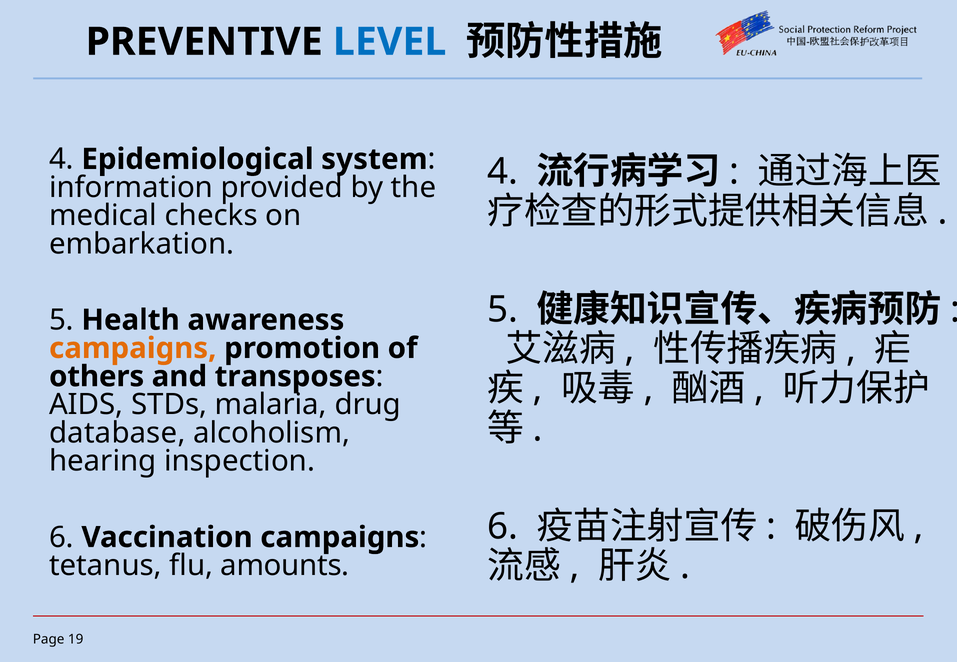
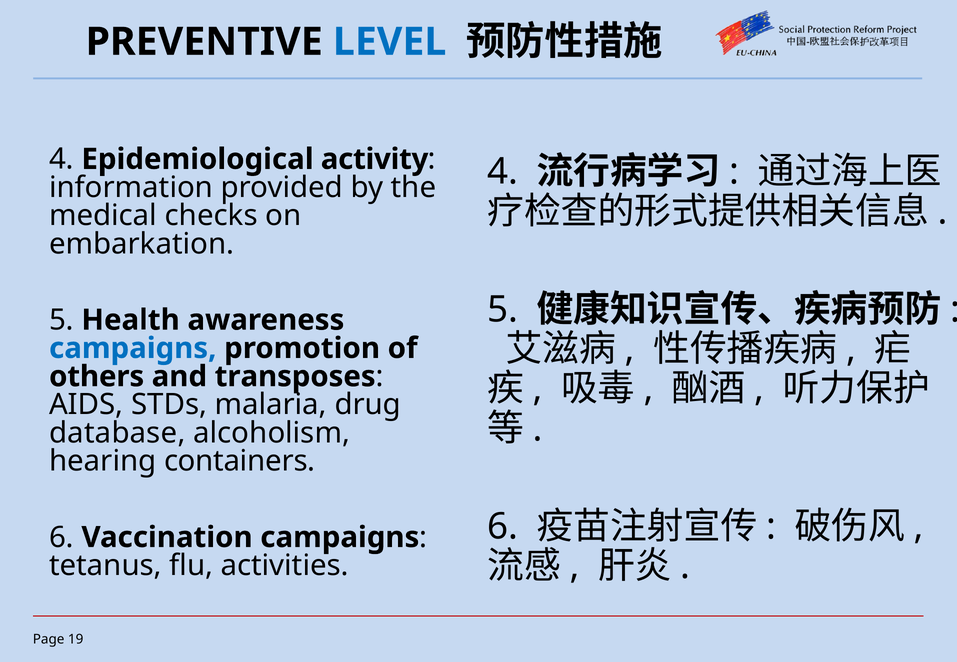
system: system -> activity
campaigns at (133, 349) colour: orange -> blue
inspection: inspection -> containers
amounts: amounts -> activities
